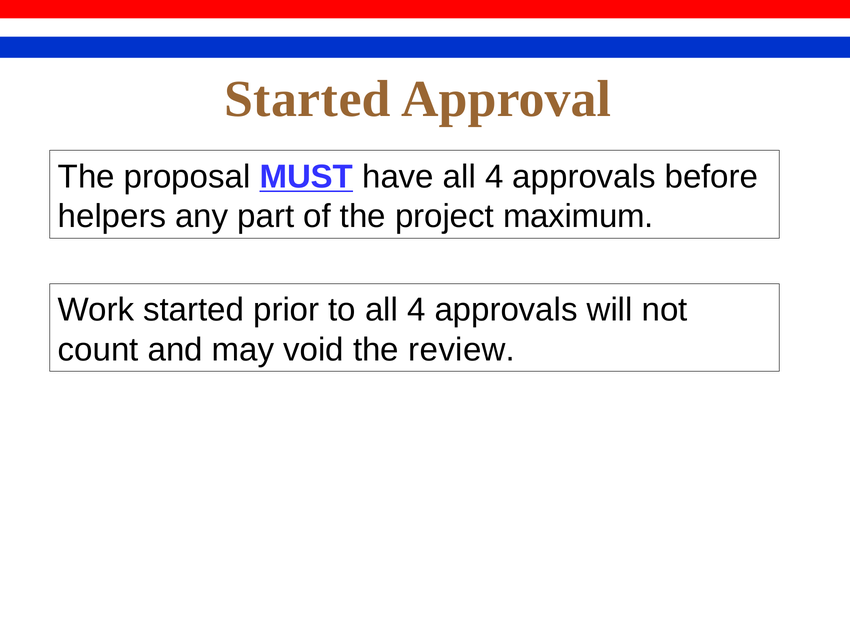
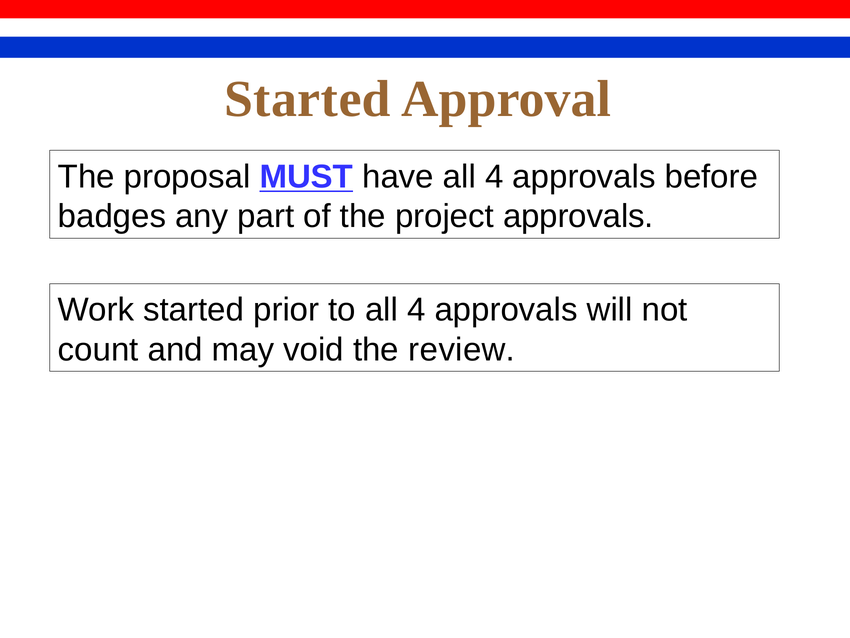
helpers: helpers -> badges
project maximum: maximum -> approvals
